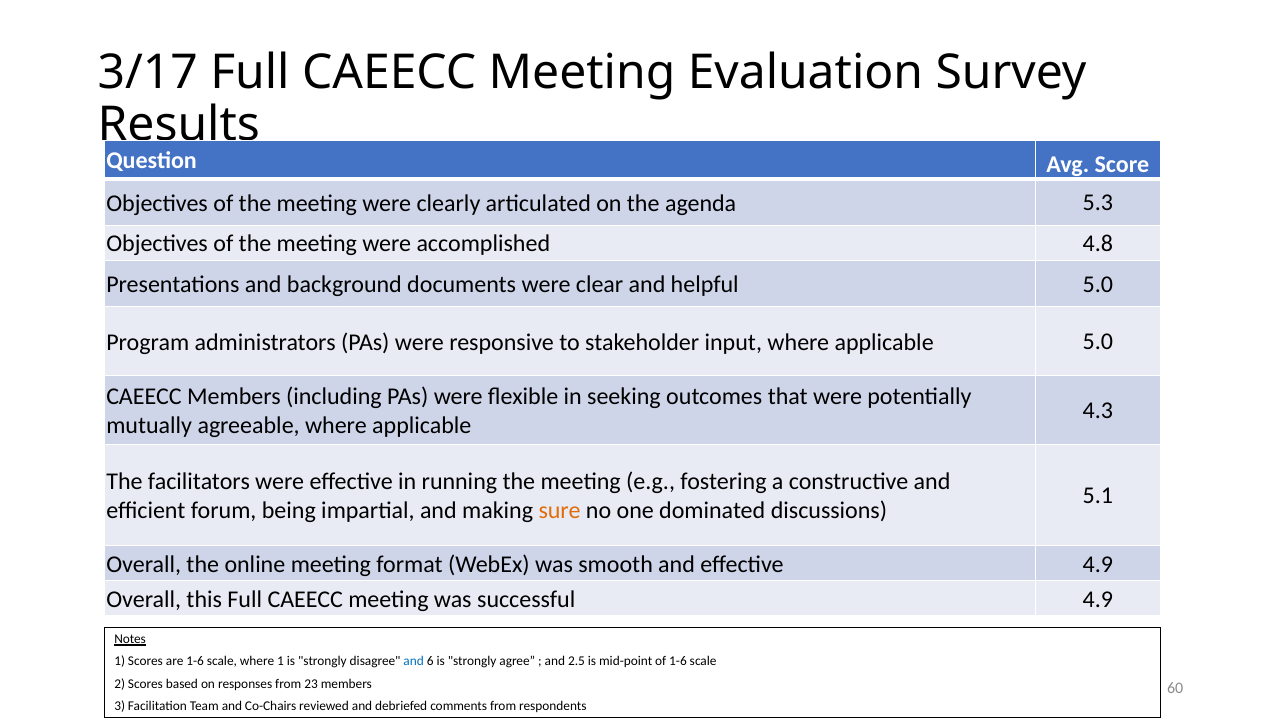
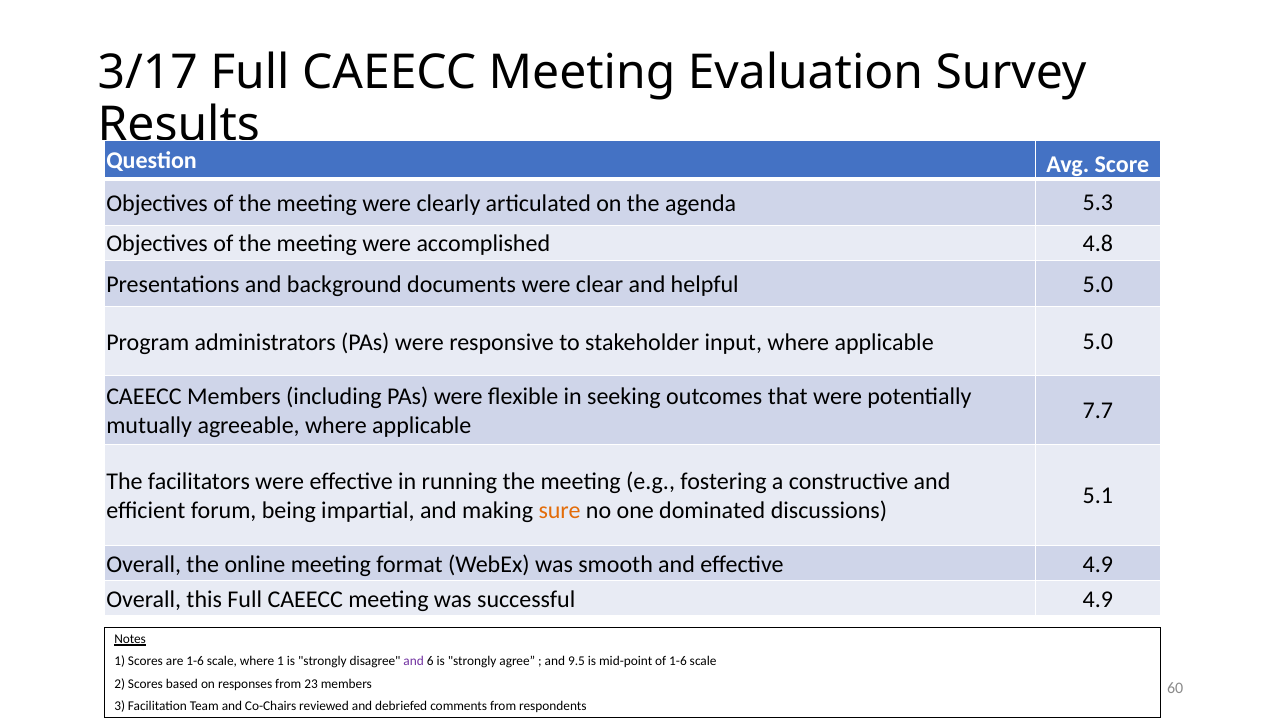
4.3: 4.3 -> 7.7
and at (414, 661) colour: blue -> purple
2.5: 2.5 -> 9.5
